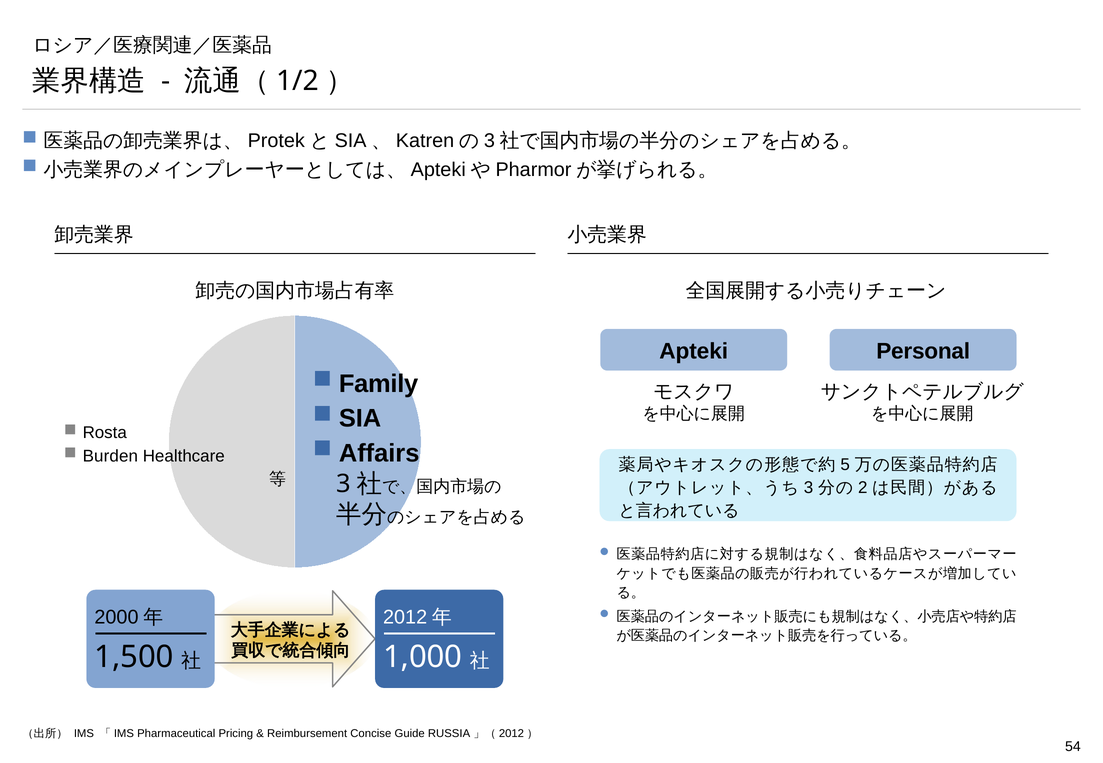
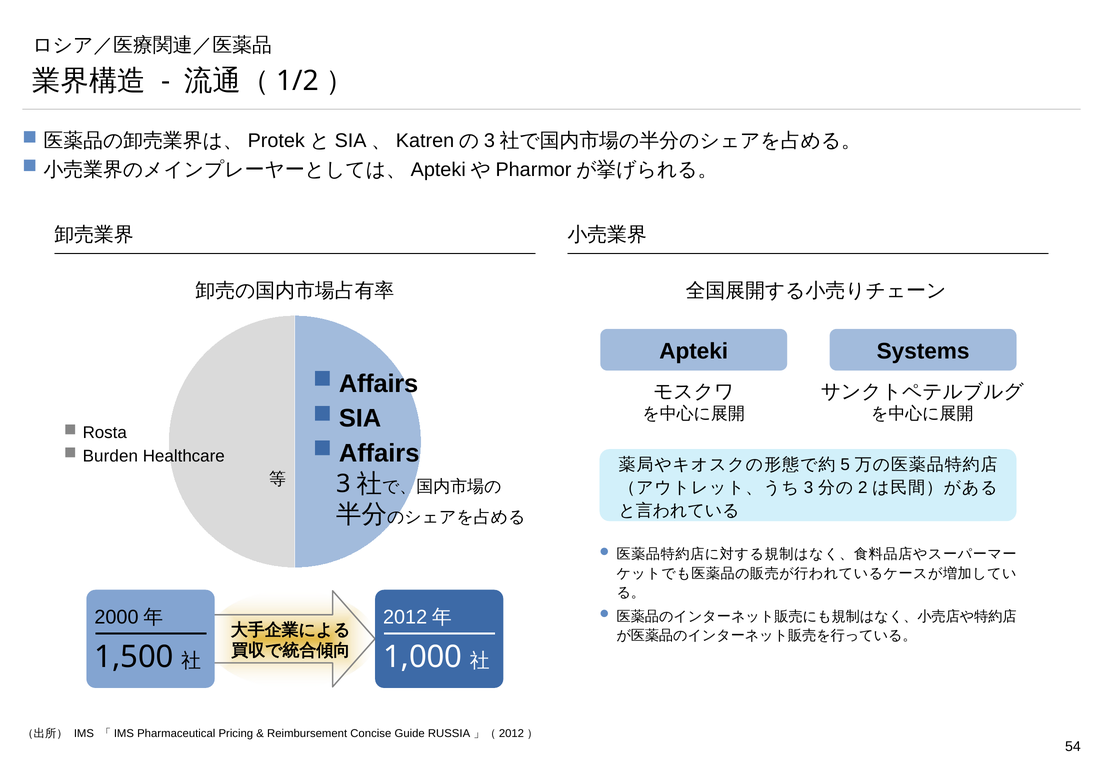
Personal: Personal -> Systems
Family at (379, 384): Family -> Affairs
